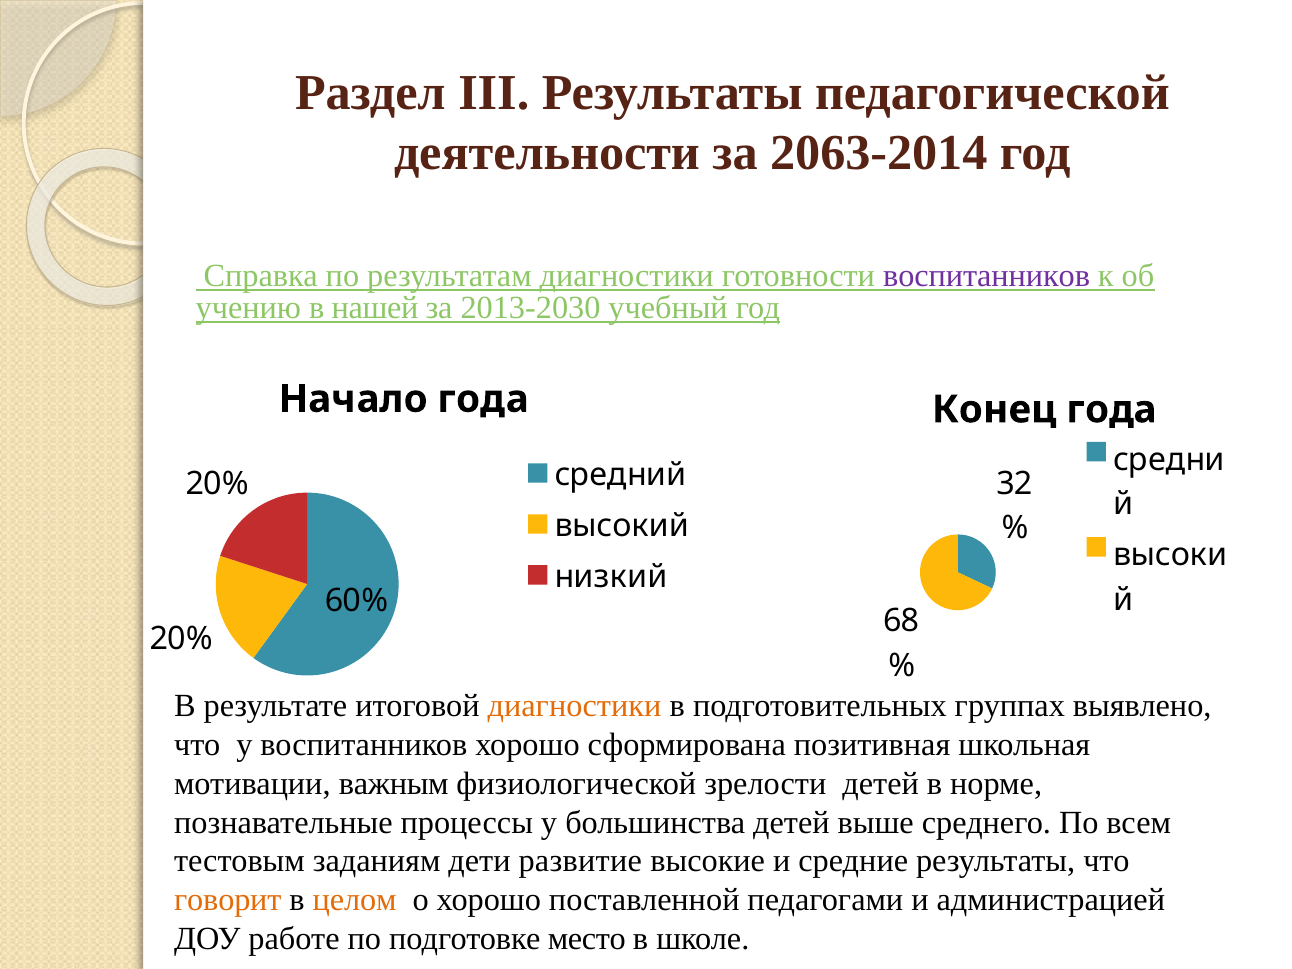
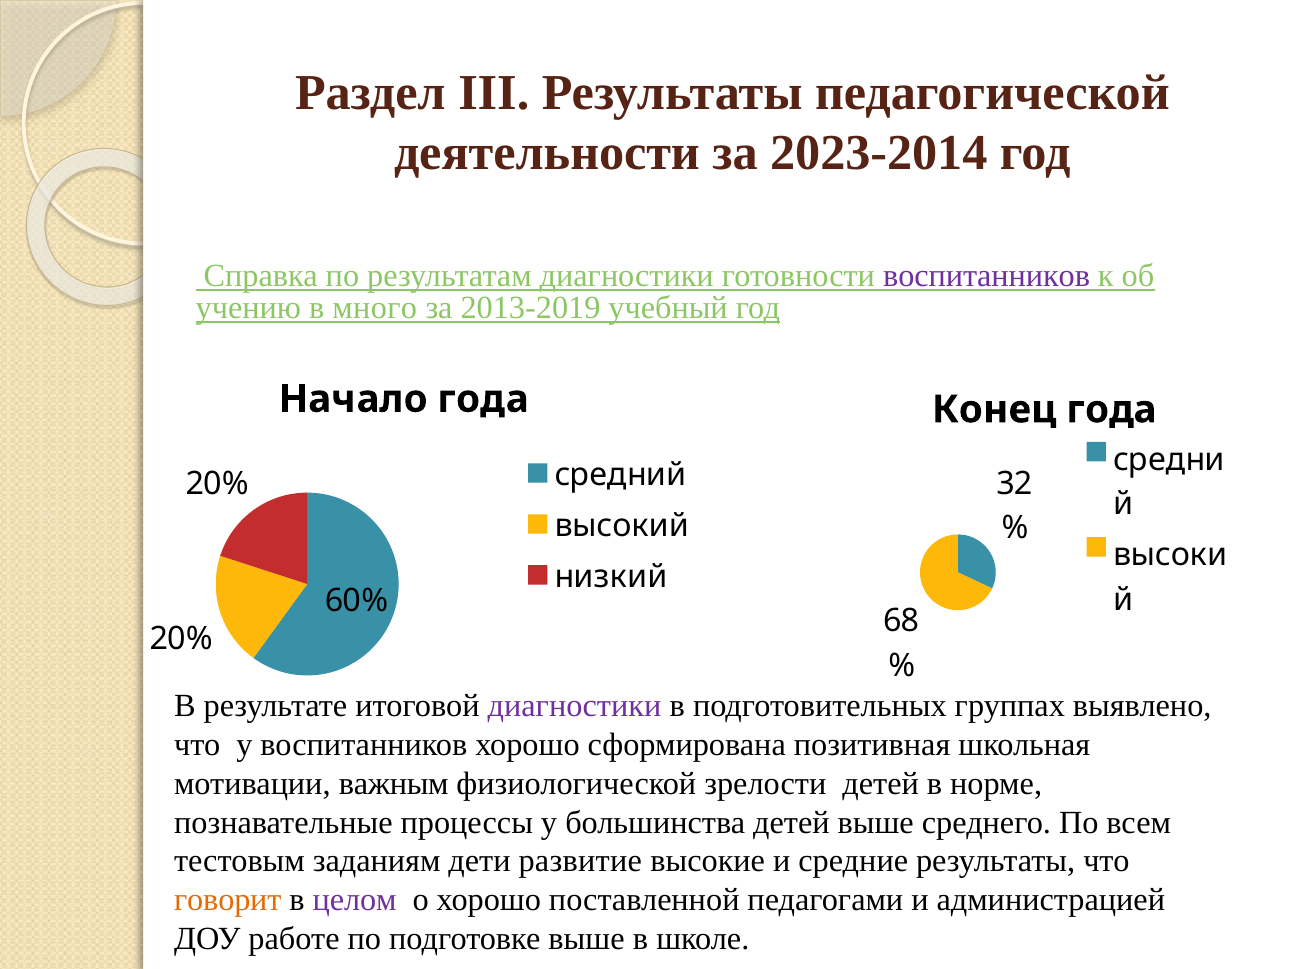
2063-2014: 2063-2014 -> 2023-2014
нашей: нашей -> много
2013-2030: 2013-2030 -> 2013-2019
диагностики at (575, 706) colour: orange -> purple
целом colour: orange -> purple
подготовке место: место -> выше
